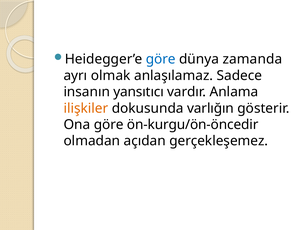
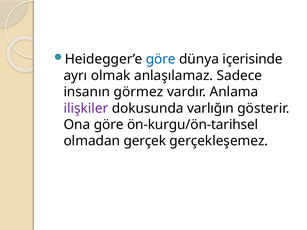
zamanda: zamanda -> içerisinde
yansıtıcı: yansıtıcı -> görmez
ilişkiler colour: orange -> purple
ön-kurgu/ön-öncedir: ön-kurgu/ön-öncedir -> ön-kurgu/ön-tarihsel
açıdan: açıdan -> gerçek
